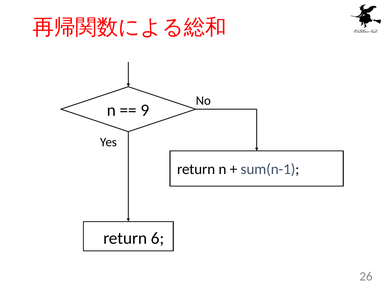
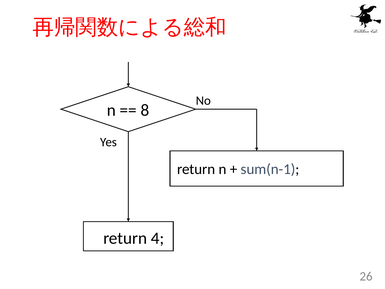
9: 9 -> 8
6: 6 -> 4
